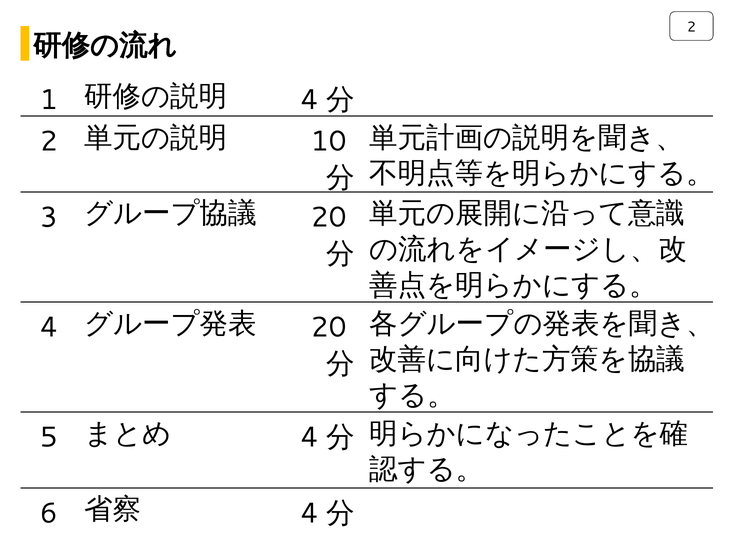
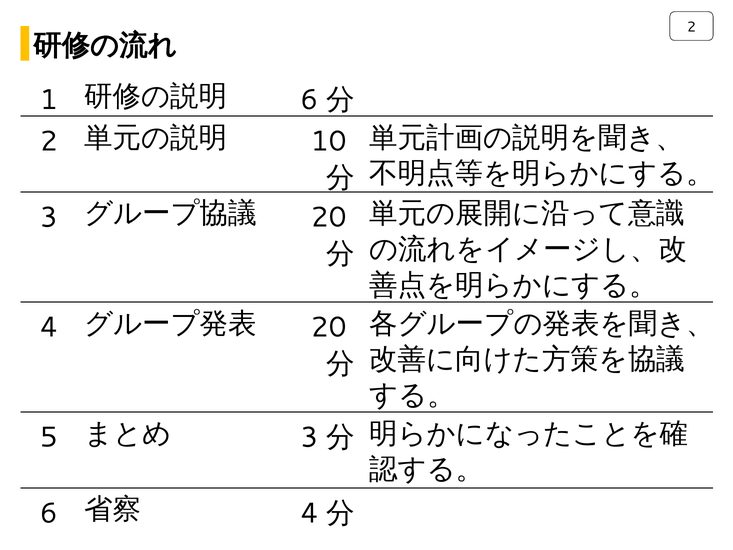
4 at (309, 100): 4 -> 6
4 at (309, 437): 4 -> 3
